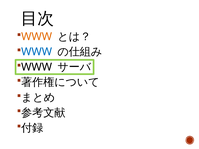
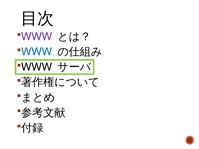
WWW at (37, 37) colour: orange -> purple
